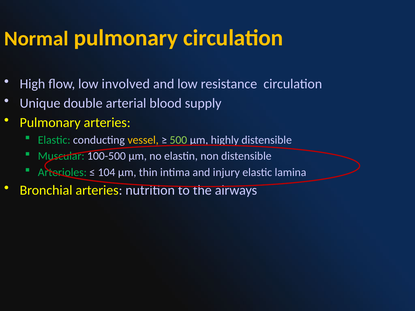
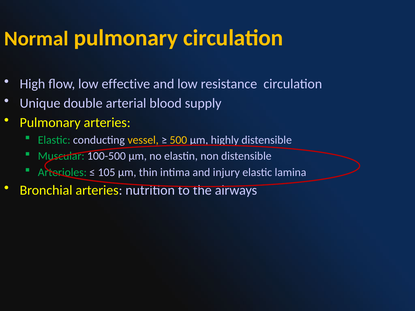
involved: involved -> effective
500 colour: light green -> yellow
104: 104 -> 105
